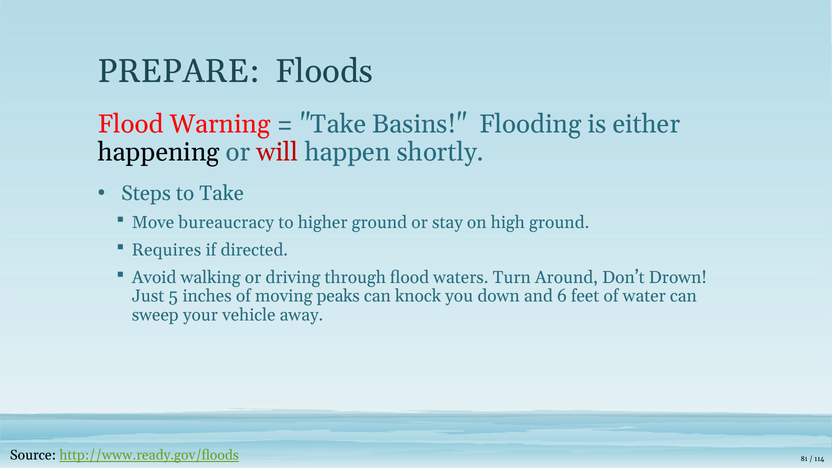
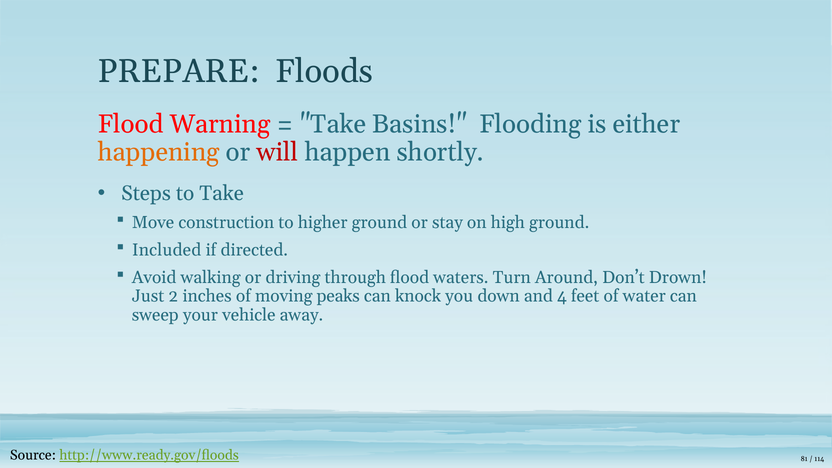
happening colour: black -> orange
bureaucracy: bureaucracy -> construction
Requires: Requires -> Included
5: 5 -> 2
6: 6 -> 4
